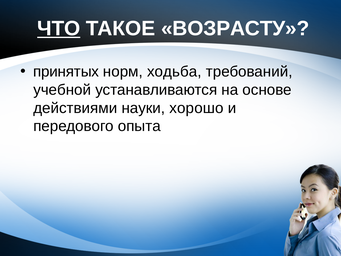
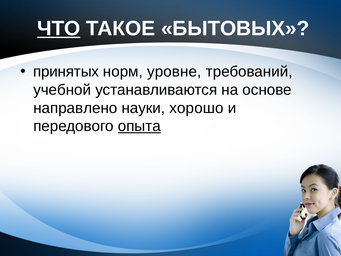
ВОЗРАСТУ: ВОЗРАСТУ -> БЫТОВЫХ
ходьба: ходьба -> уровне
действиями: действиями -> направлено
опыта underline: none -> present
